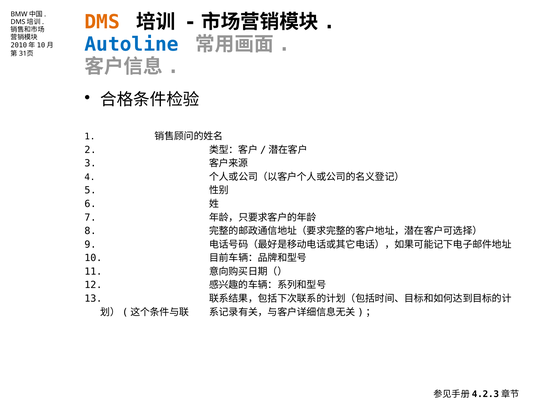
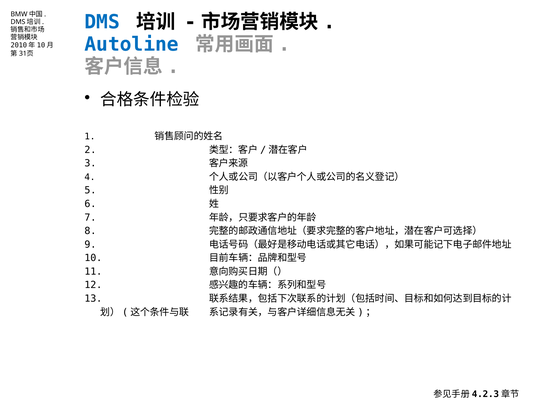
DMS colour: orange -> blue
